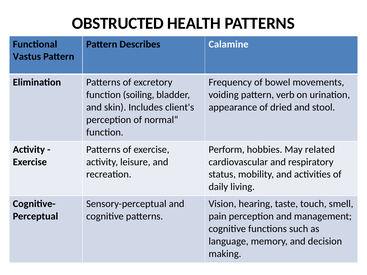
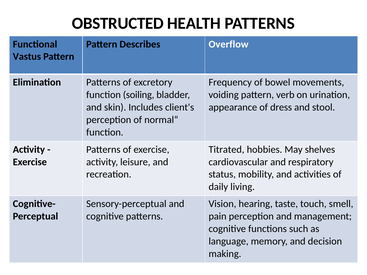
Calamine: Calamine -> Overflow
dried: dried -> dress
Perform: Perform -> Titrated
related: related -> shelves
